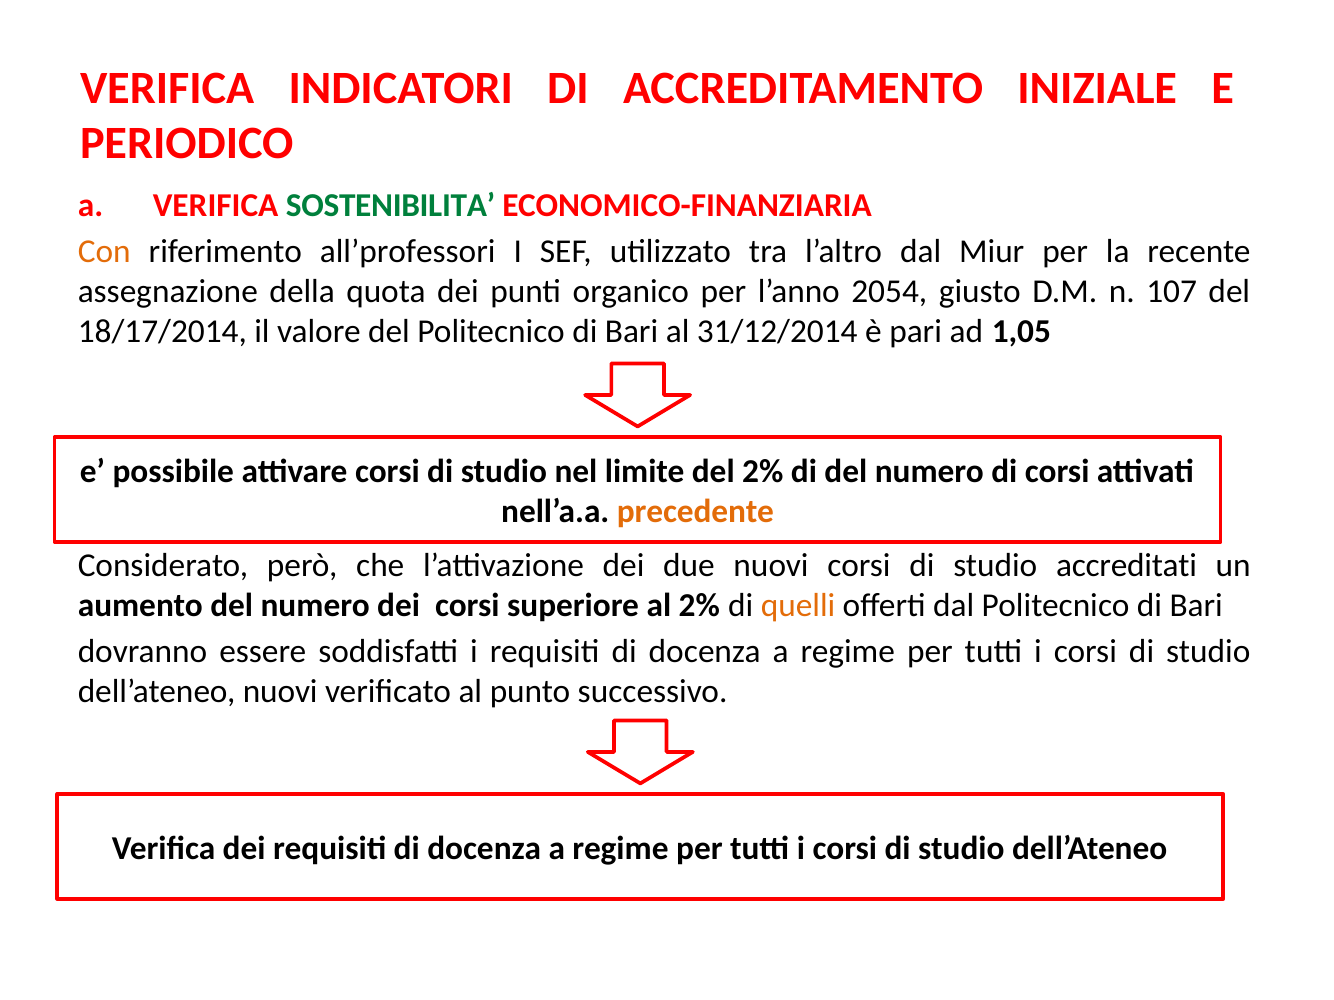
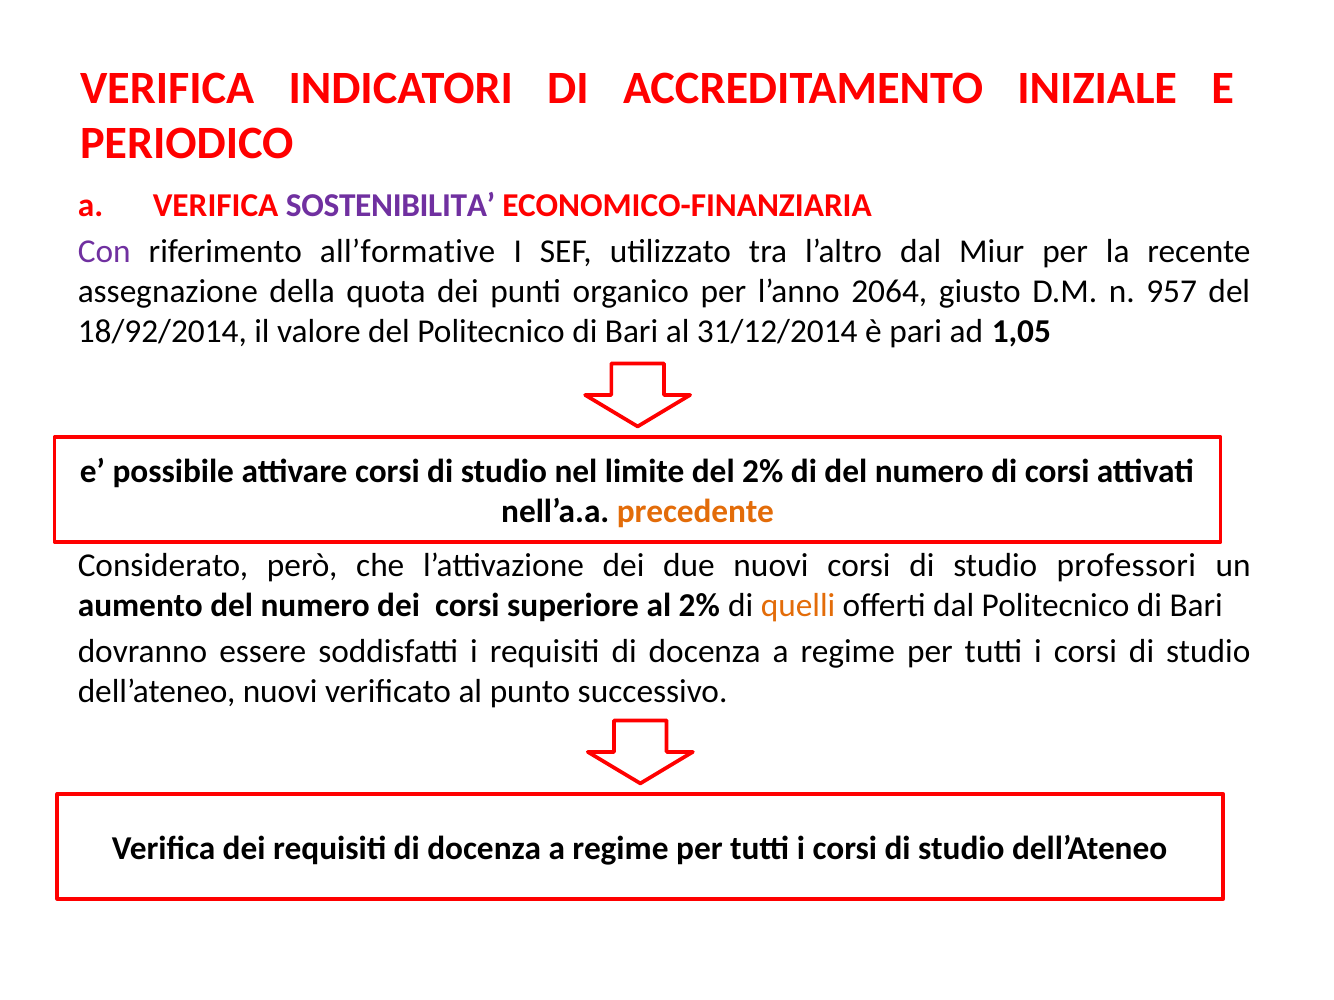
SOSTENIBILITA colour: green -> purple
Con colour: orange -> purple
all’professori: all’professori -> all’formative
2054: 2054 -> 2064
107: 107 -> 957
18/17/2014: 18/17/2014 -> 18/92/2014
accreditati: accreditati -> professori
